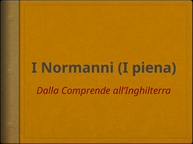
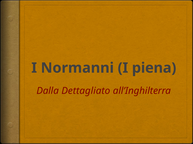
Comprende: Comprende -> Dettagliato
